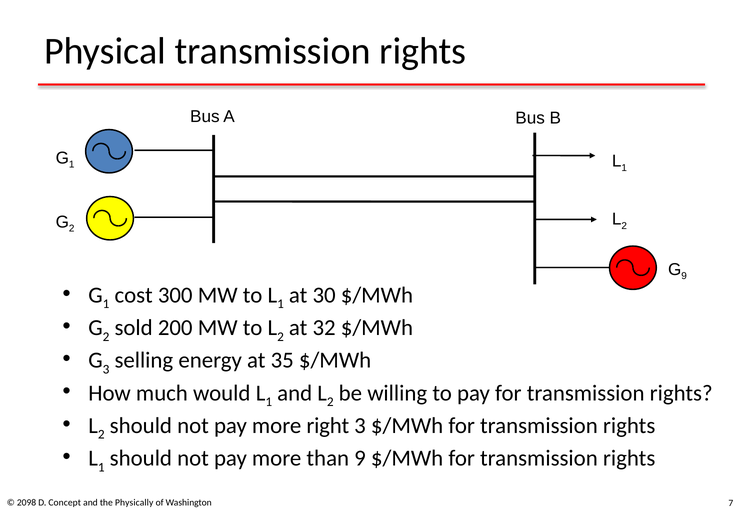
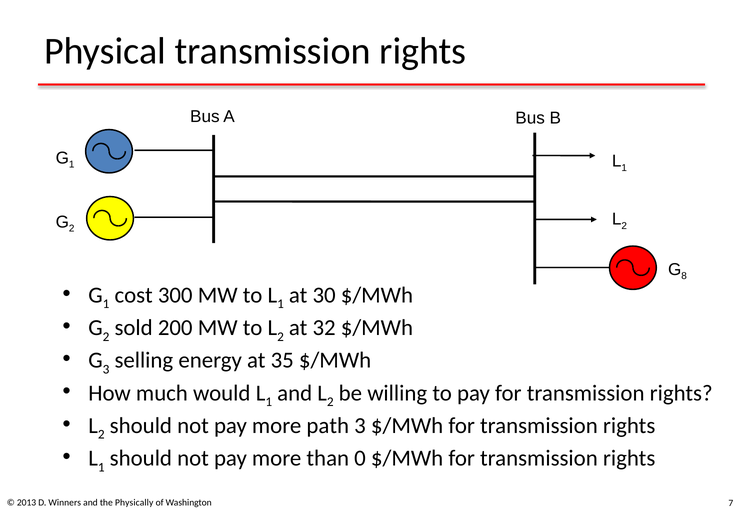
9 at (684, 276): 9 -> 8
right: right -> path
than 9: 9 -> 0
2098: 2098 -> 2013
Concept: Concept -> Winners
